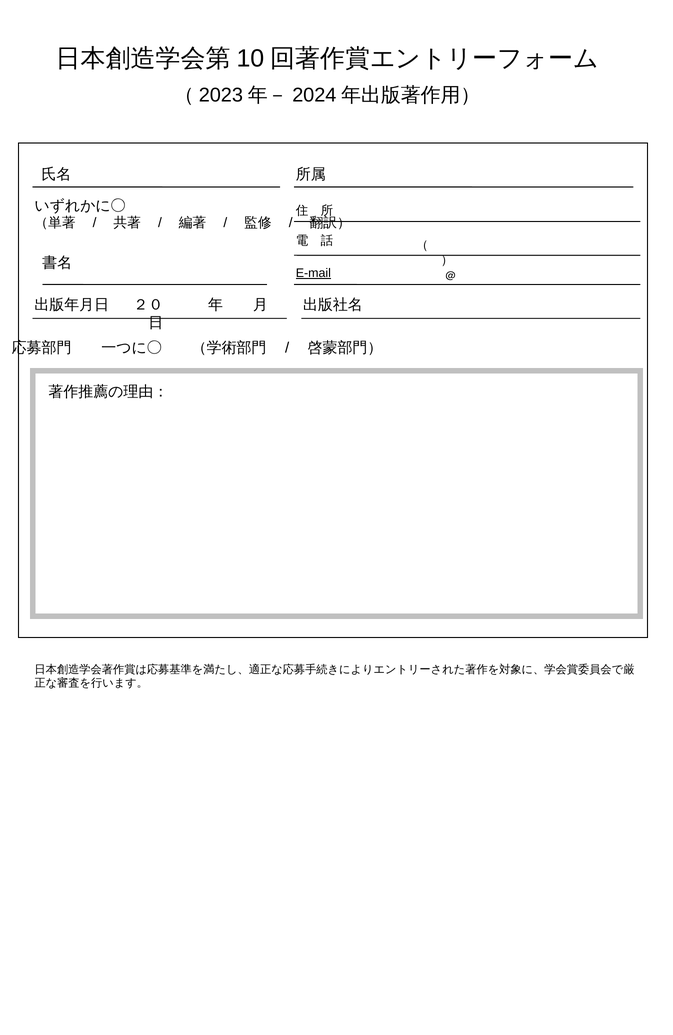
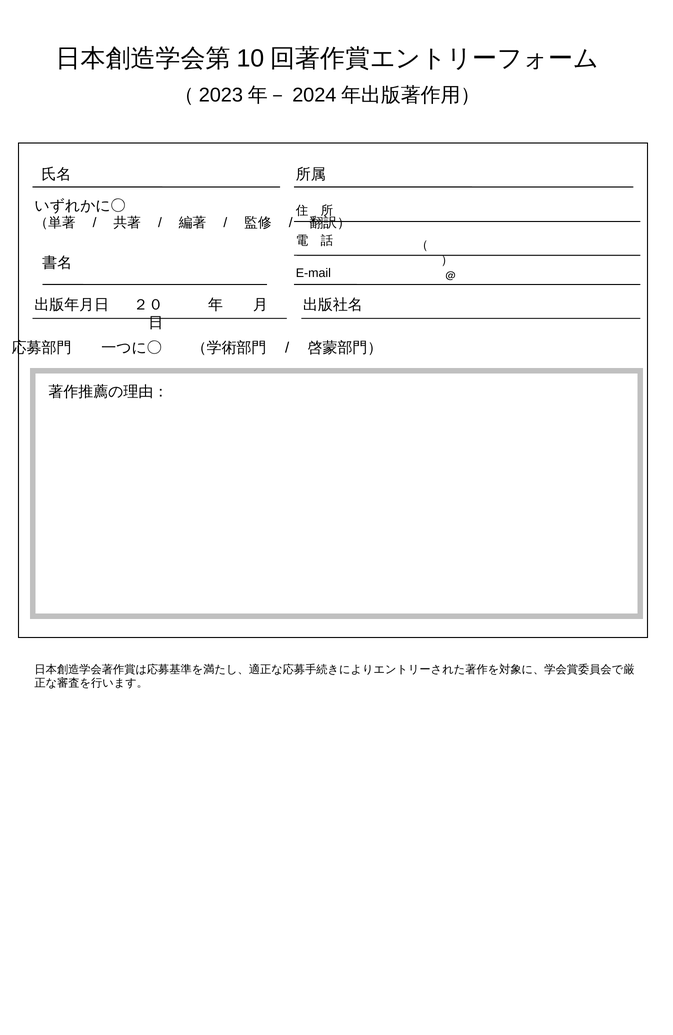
E-mail underline: present -> none
